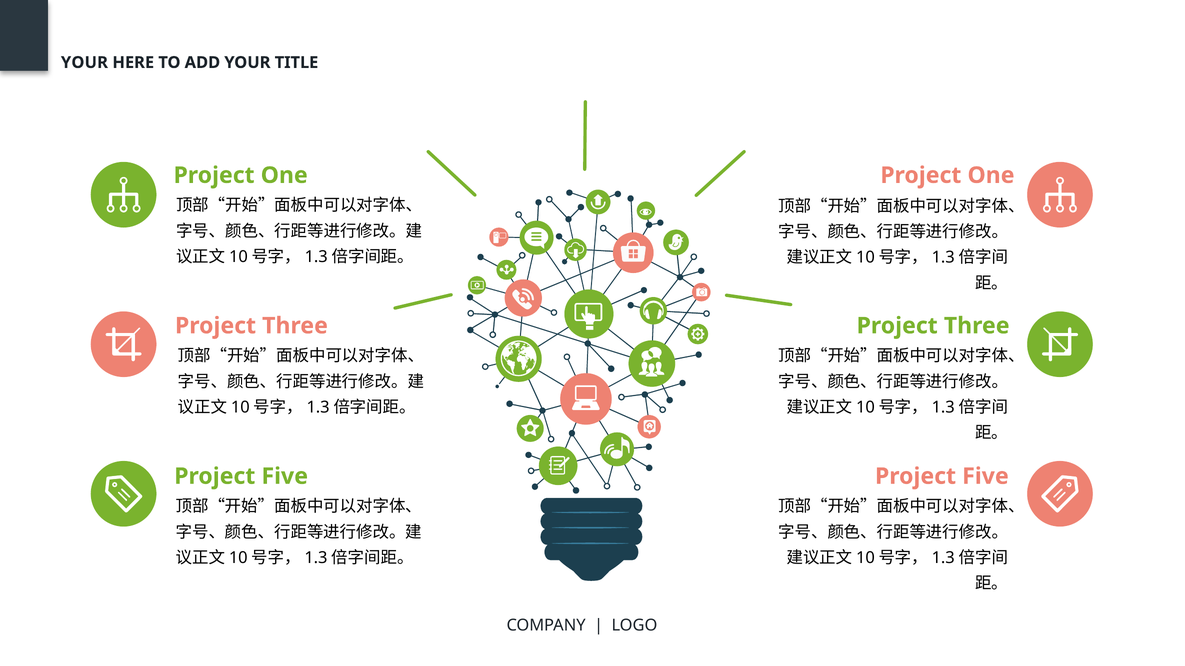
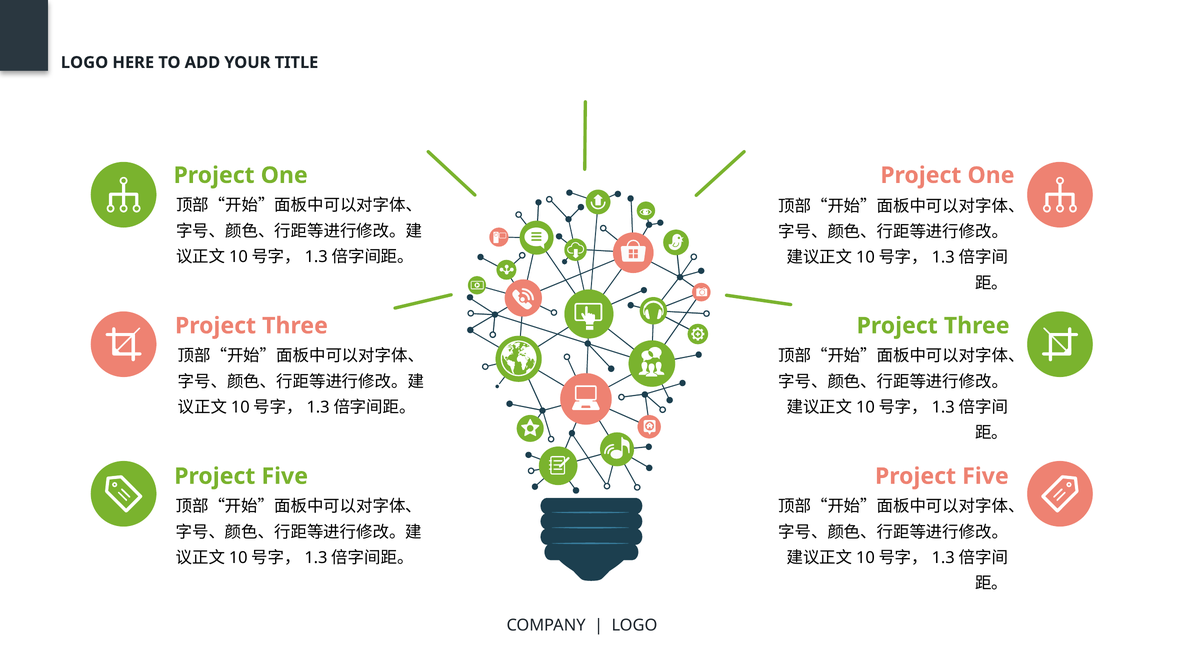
YOUR at (84, 63): YOUR -> LOGO
